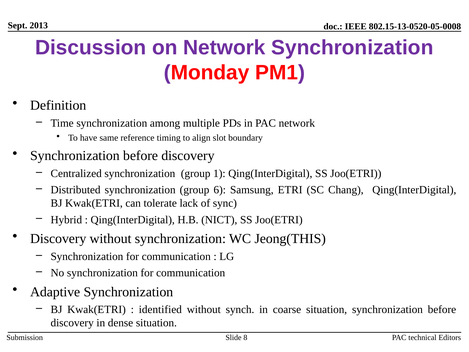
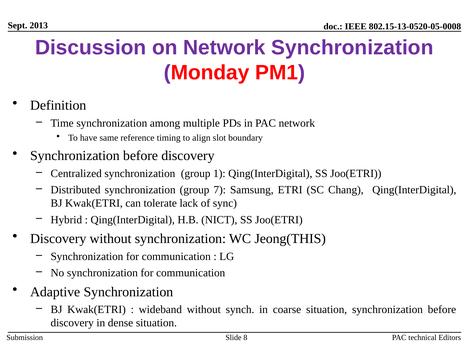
6: 6 -> 7
identified: identified -> wideband
